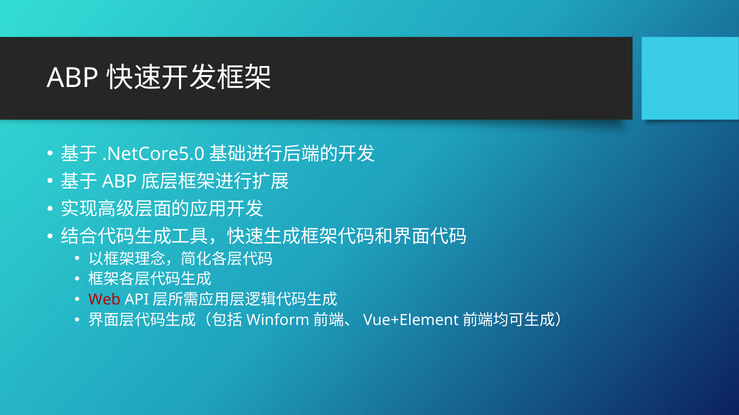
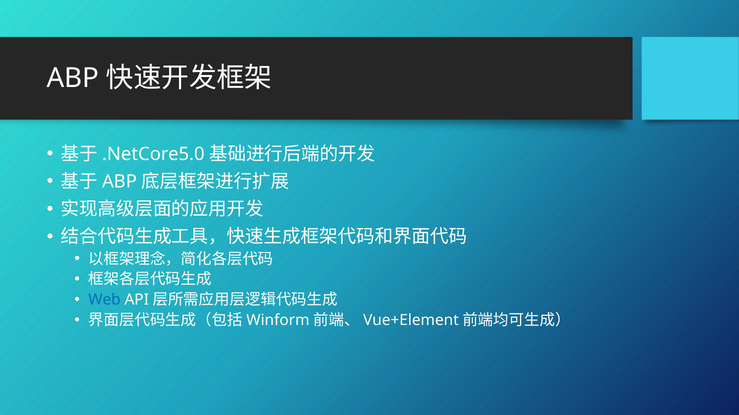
Web colour: red -> blue
